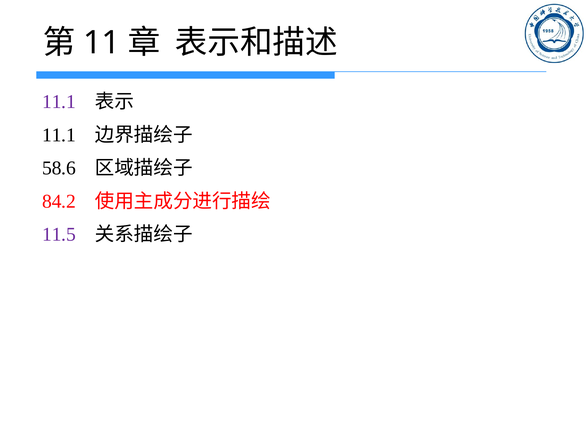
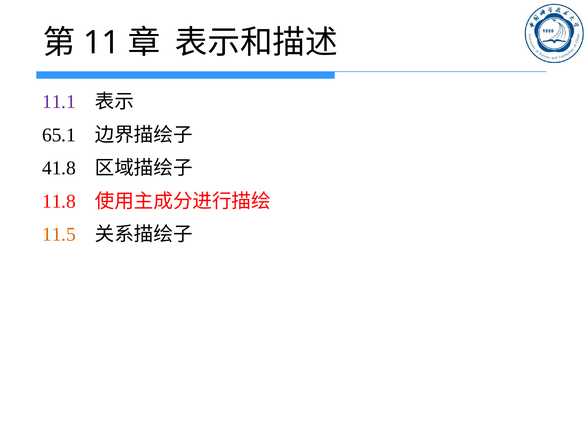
11.1 at (59, 135): 11.1 -> 65.1
58.6: 58.6 -> 41.8
84.2: 84.2 -> 11.8
11.5 colour: purple -> orange
